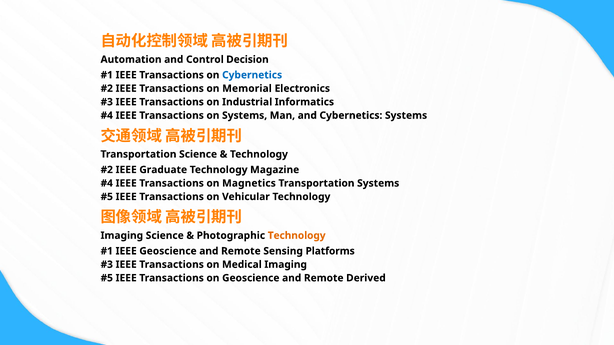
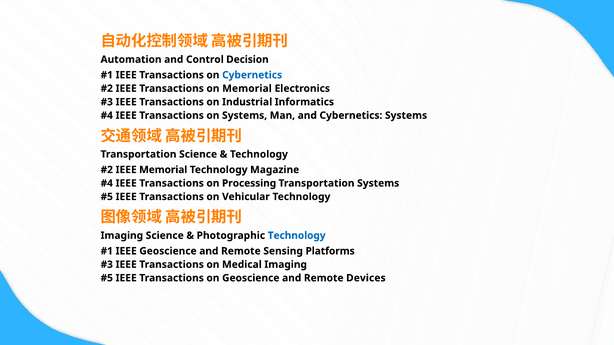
IEEE Graduate: Graduate -> Memorial
Magnetics: Magnetics -> Processing
Technology at (297, 236) colour: orange -> blue
Derived: Derived -> Devices
